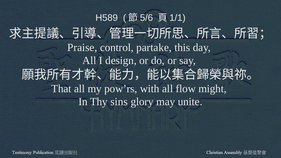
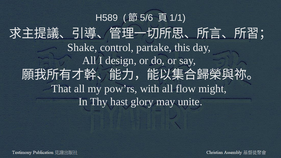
Praise: Praise -> Shake
sins: sins -> hast
